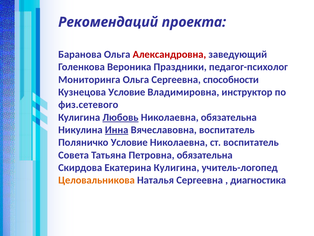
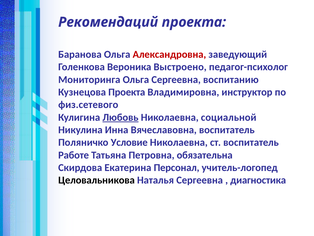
Праздники: Праздники -> Выстроено
способности: способности -> воспитанию
Кузнецова Условие: Условие -> Проекта
Николаевна обязательна: обязательна -> социальной
Инна underline: present -> none
Совета: Совета -> Работе
Екатерина Кулигина: Кулигина -> Персонал
Целовальникова colour: orange -> black
